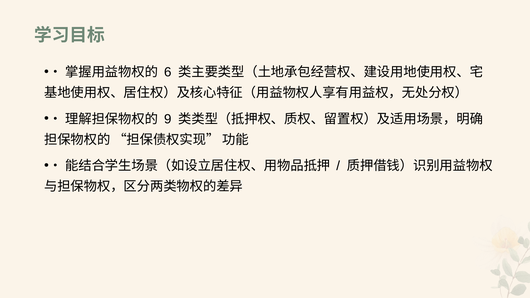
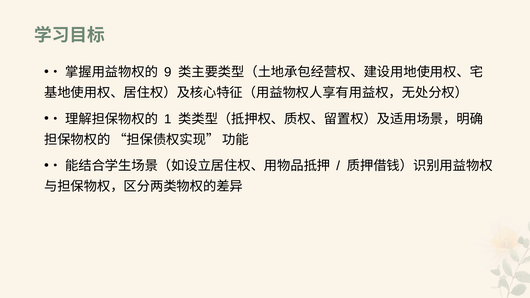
6: 6 -> 9
9: 9 -> 1
